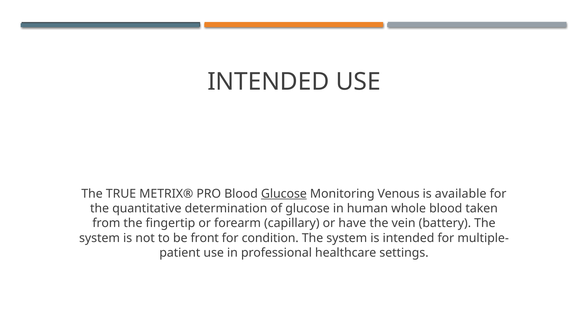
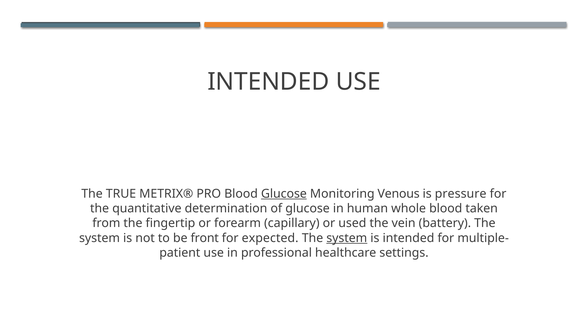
available: available -> pressure
have: have -> used
condition: condition -> expected
system at (347, 238) underline: none -> present
